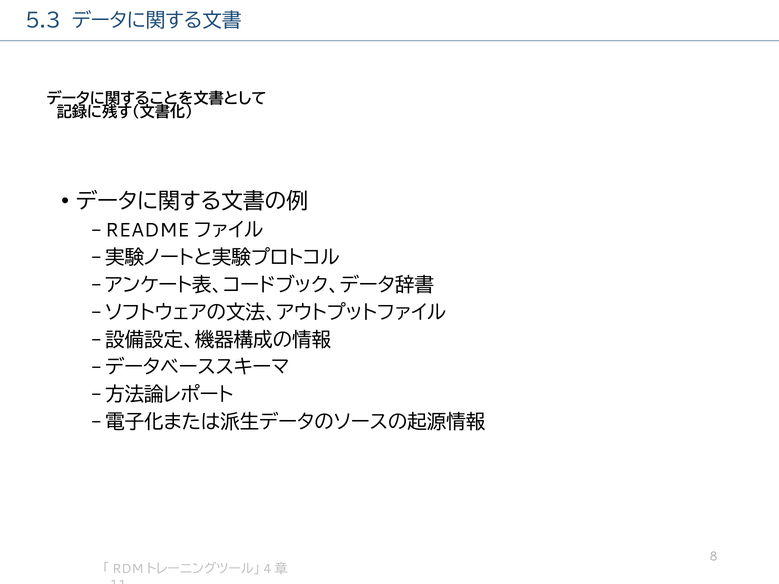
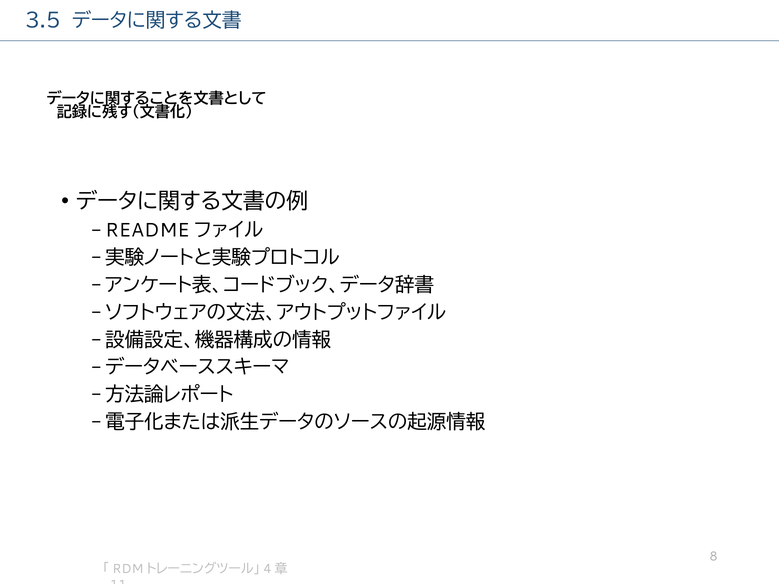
5.3: 5.3 -> 3.5
